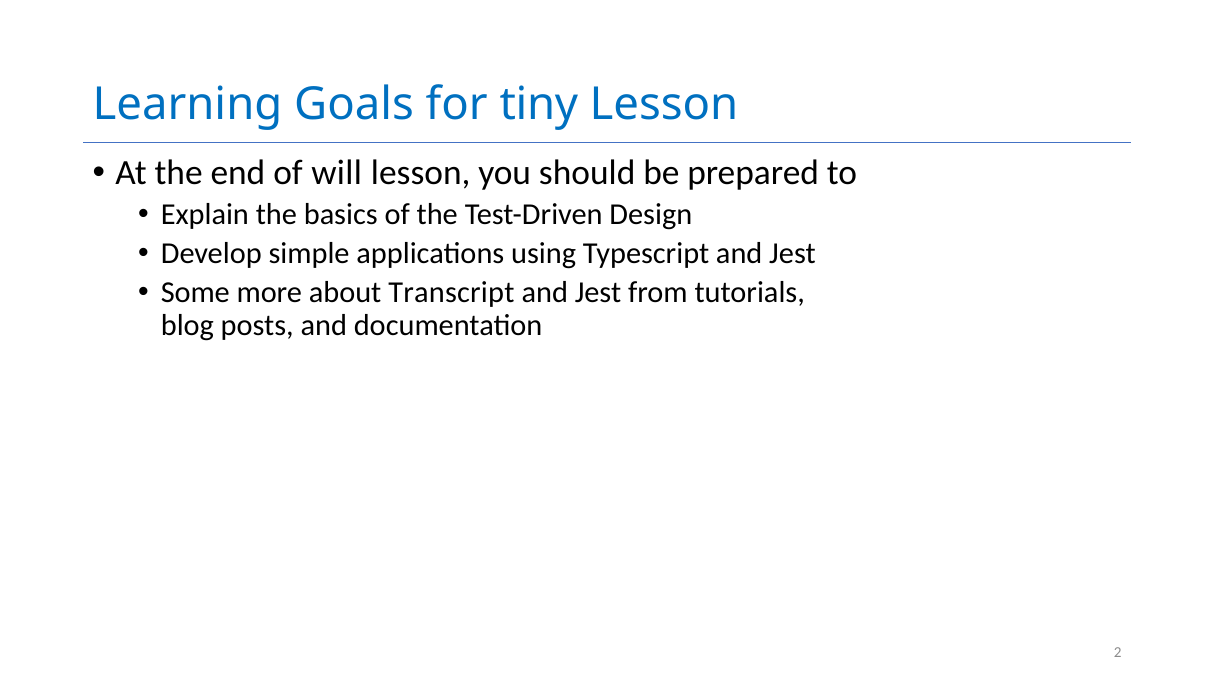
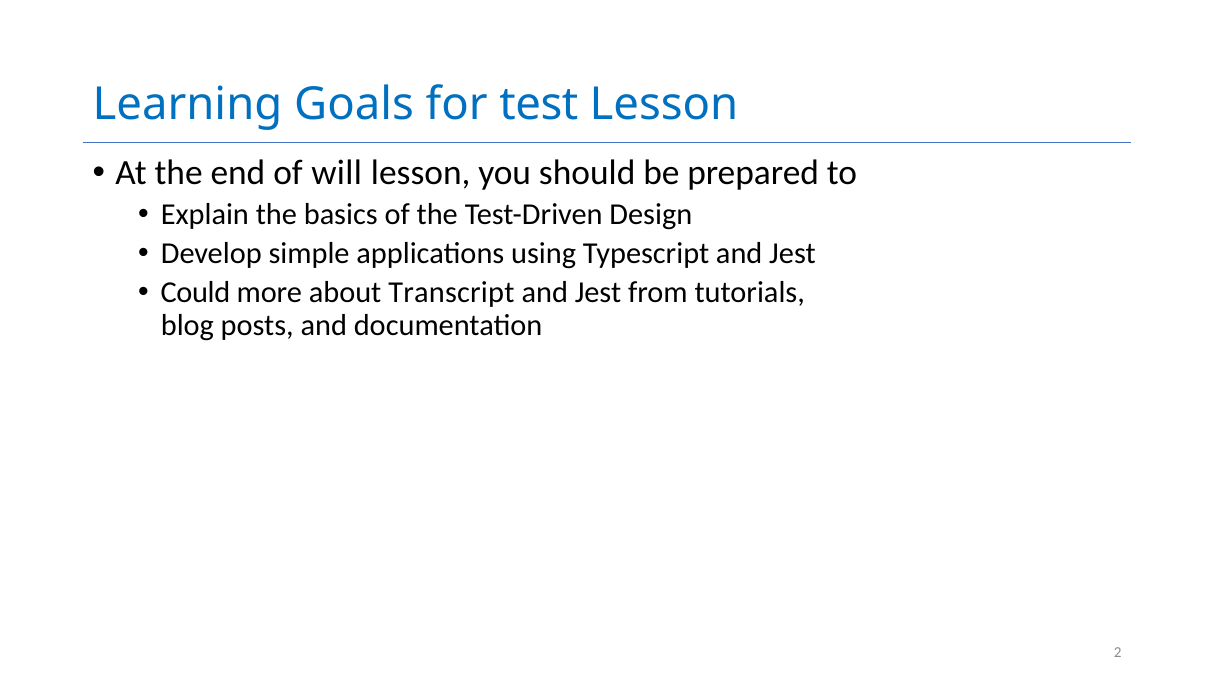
tiny: tiny -> test
Some: Some -> Could
